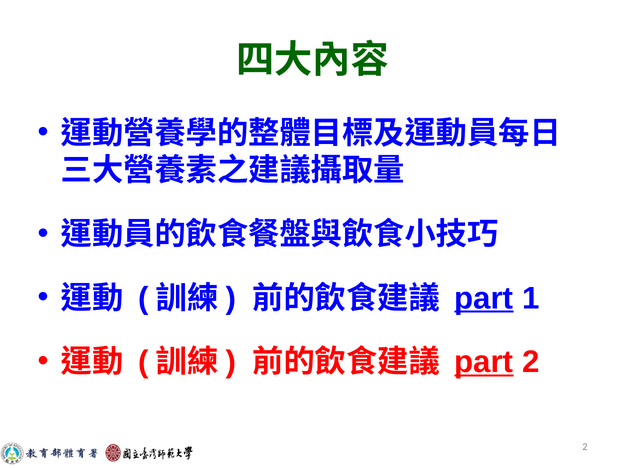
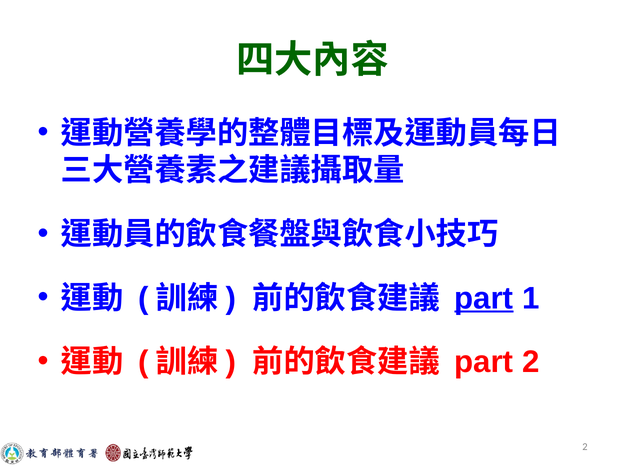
part at (484, 363) underline: present -> none
